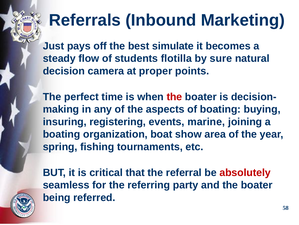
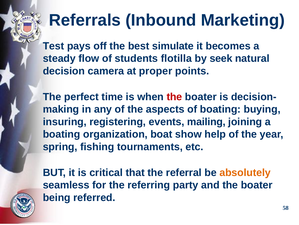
Just: Just -> Test
sure: sure -> seek
marine: marine -> mailing
area: area -> help
absolutely colour: red -> orange
